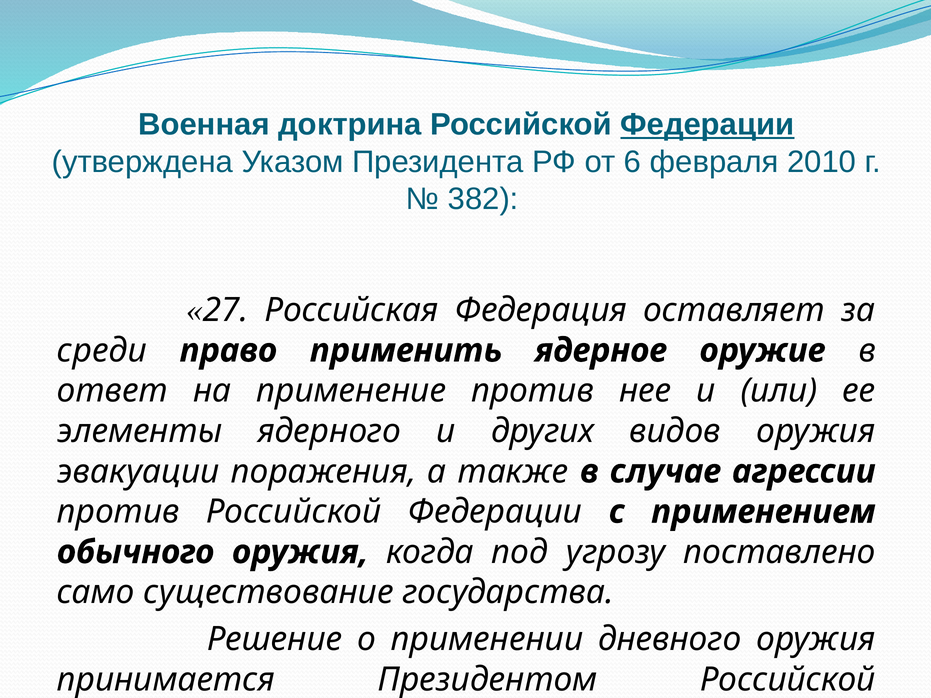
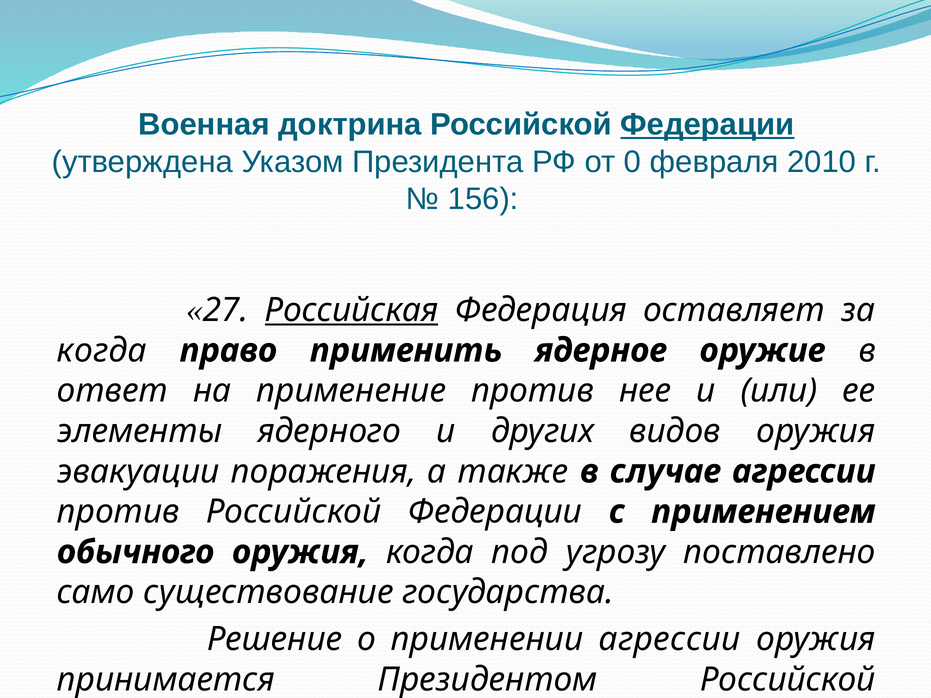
6: 6 -> 0
382: 382 -> 156
Российская underline: none -> present
среди at (102, 351): среди -> когда
применении дневного: дневного -> агрессии
